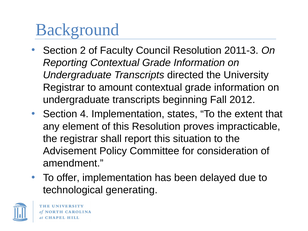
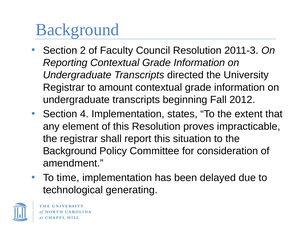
Advisement at (70, 151): Advisement -> Background
offer: offer -> time
